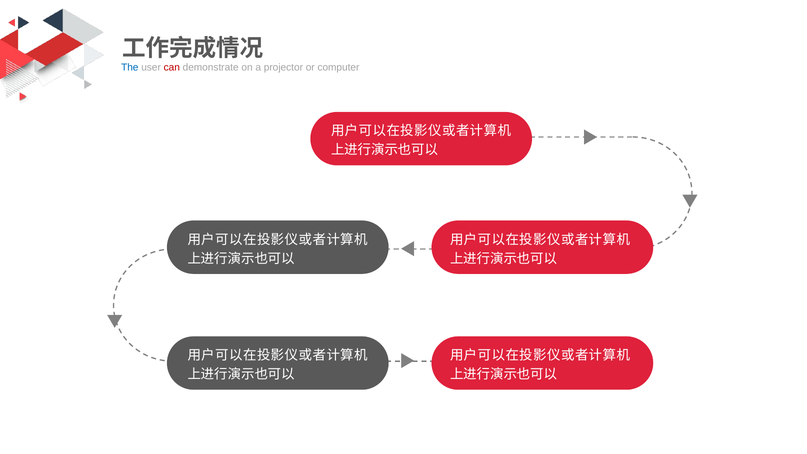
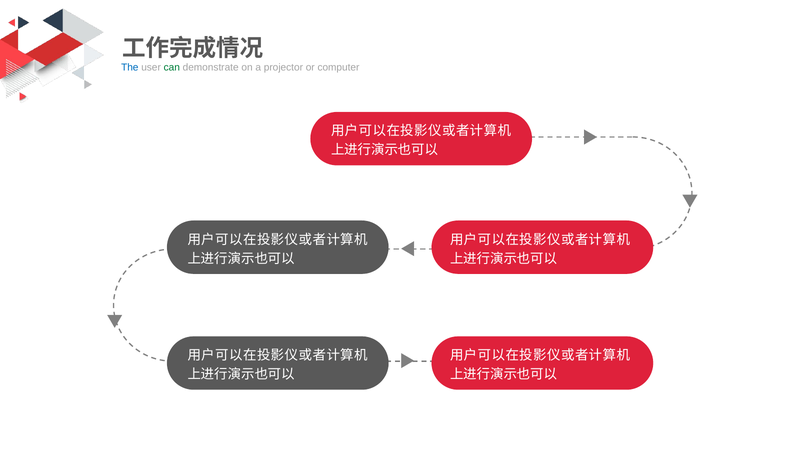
can colour: red -> green
